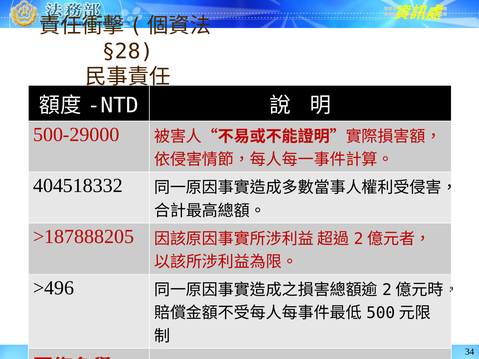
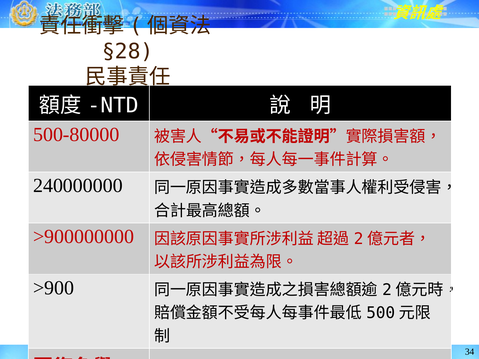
500-29000: 500-29000 -> 500-80000
404518332: 404518332 -> 240000000
>187888205: >187888205 -> >900000000
>496: >496 -> >900
